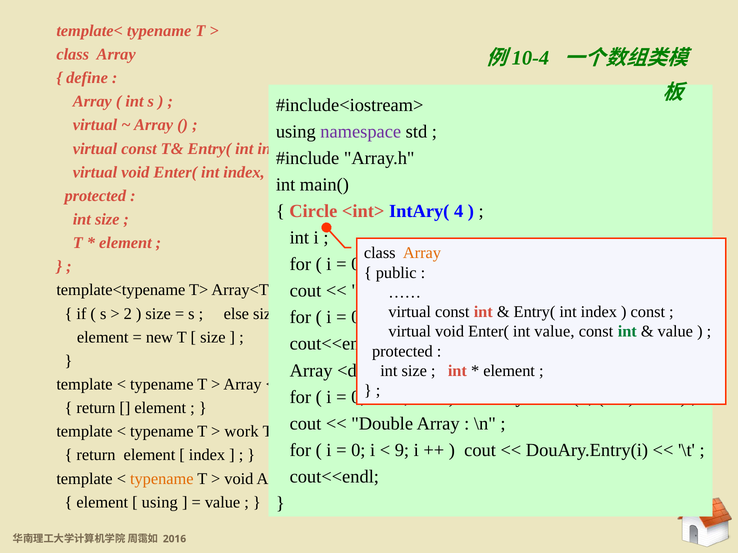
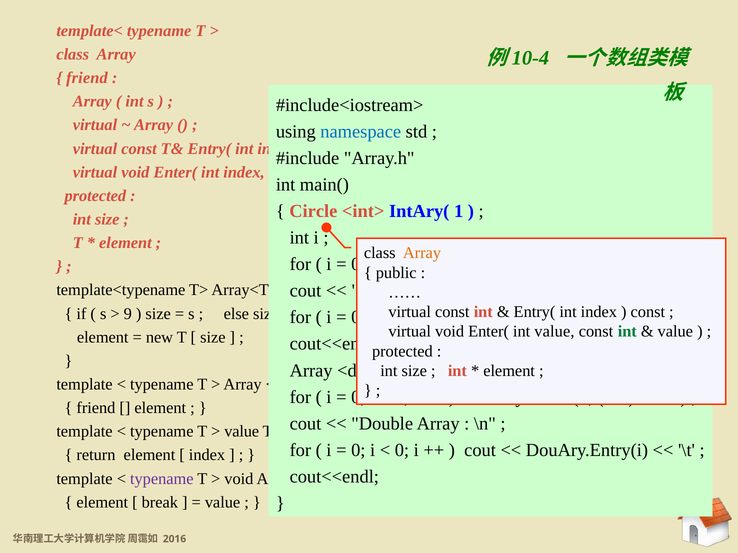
define at (87, 78): define -> friend
namespace colour: purple -> blue
IntAry( 4: 4 -> 1
2: 2 -> 9
return at (96, 408): return -> friend
work at (242, 432): work -> value
9 at (402, 450): 9 -> 0
typename at (162, 479) colour: orange -> purple
using at (160, 503): using -> break
